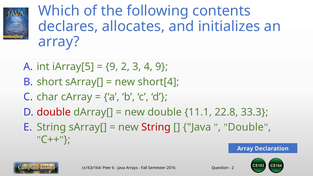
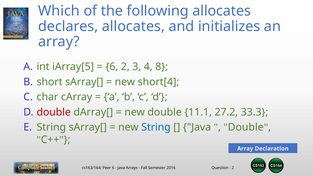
following contents: contents -> allocates
9 at (112, 67): 9 -> 6
4 9: 9 -> 8
22.8: 22.8 -> 27.2
String at (156, 127) colour: red -> blue
